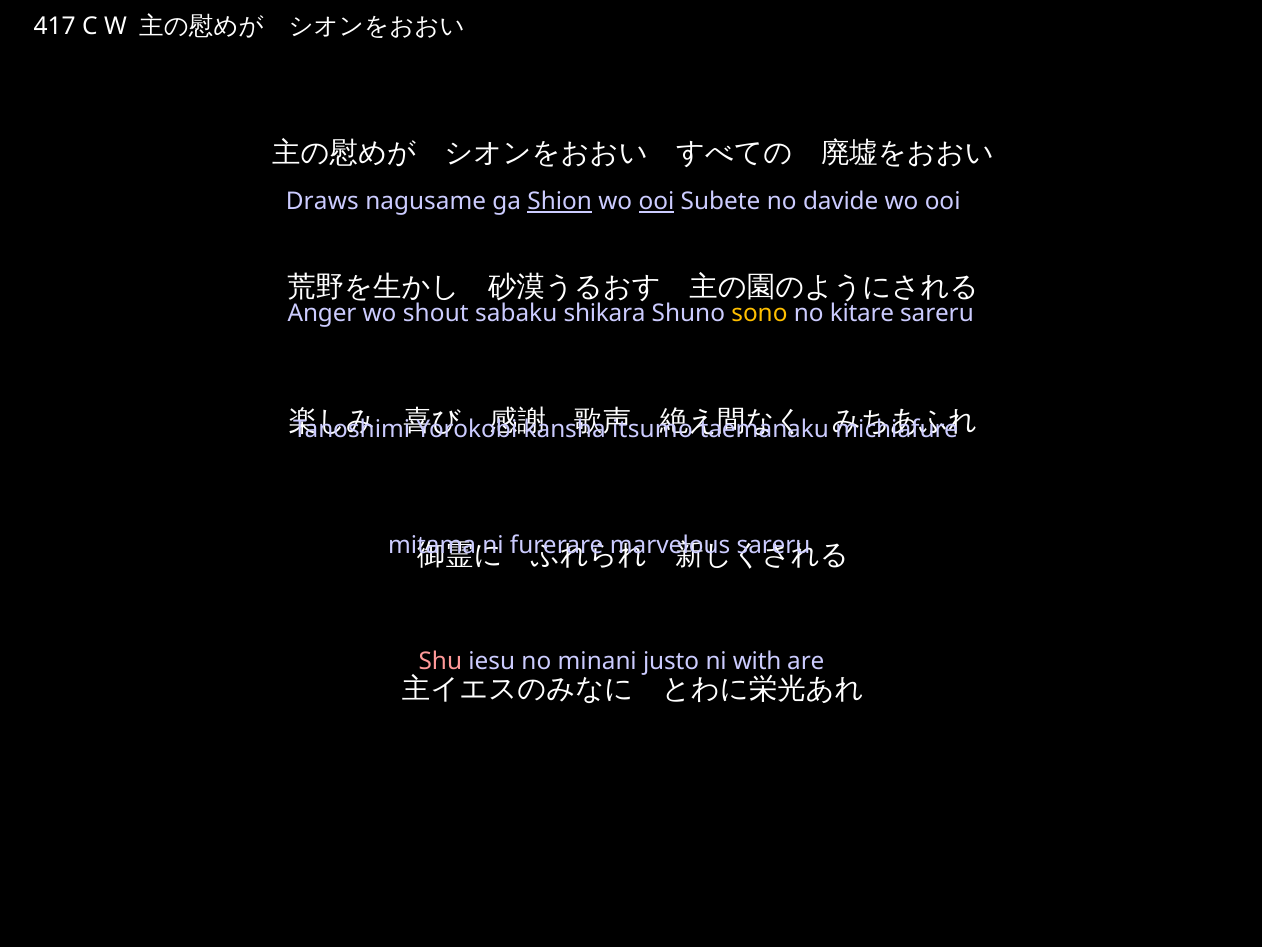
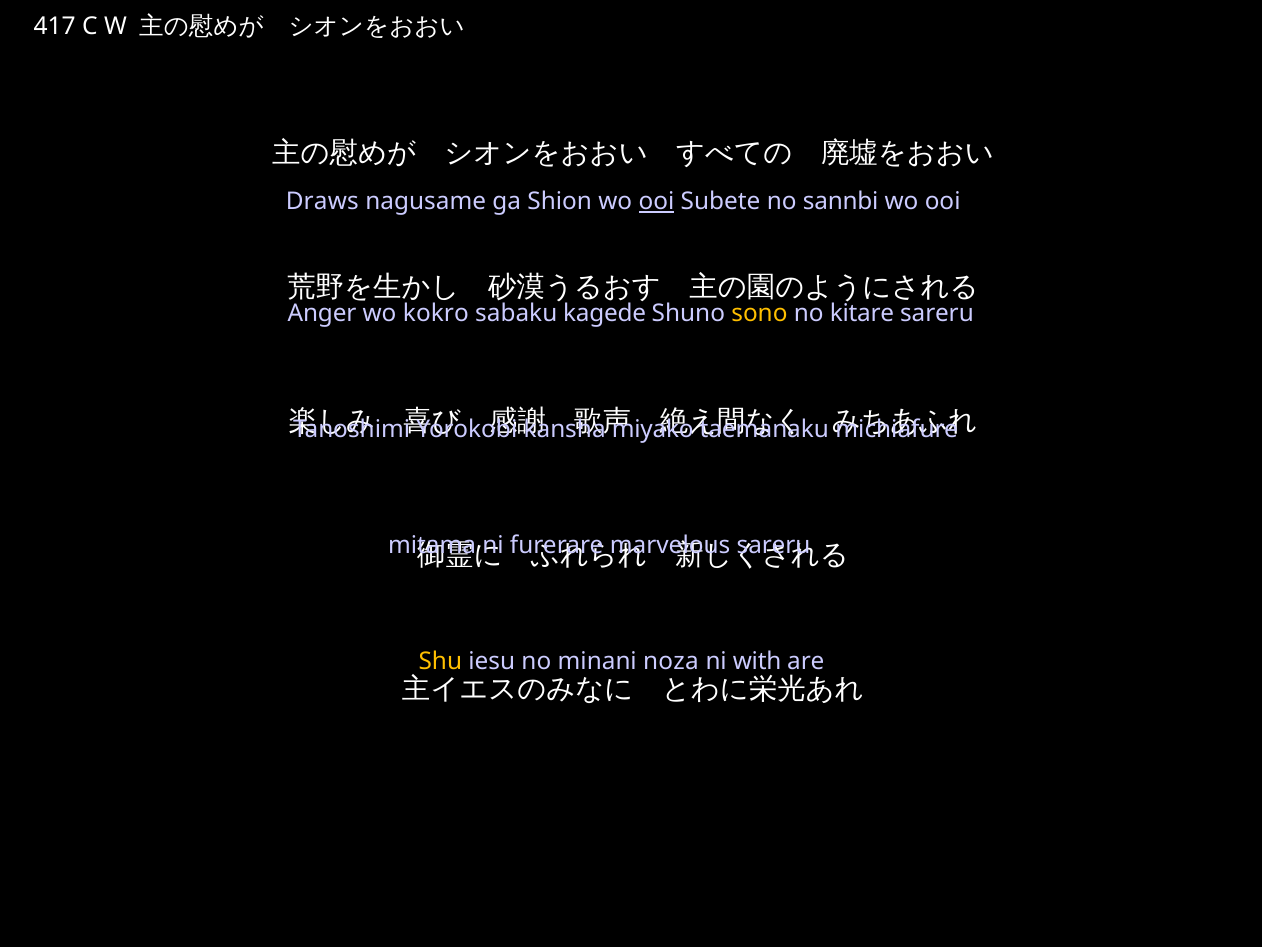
Shion underline: present -> none
davide: davide -> sannbi
shout: shout -> kokro
shikara: shikara -> kagede
itsumo: itsumo -> miyako
Shu colour: pink -> yellow
justo: justo -> noza
